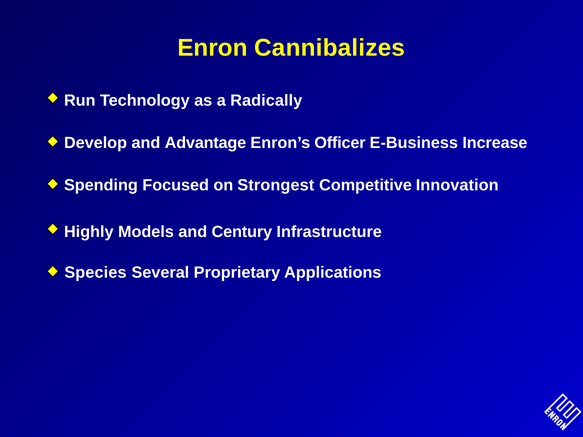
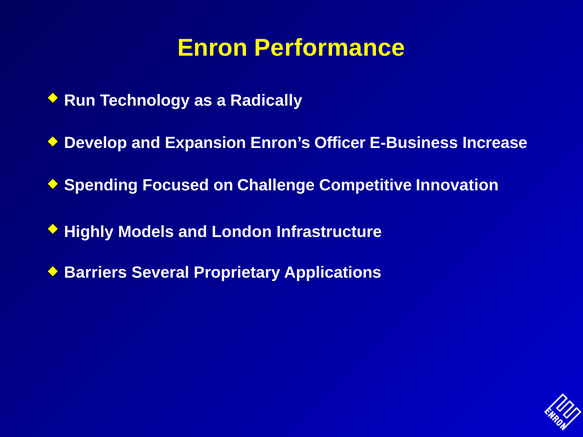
Cannibalizes: Cannibalizes -> Performance
Advantage: Advantage -> Expansion
Strongest: Strongest -> Challenge
Century: Century -> London
Species: Species -> Barriers
